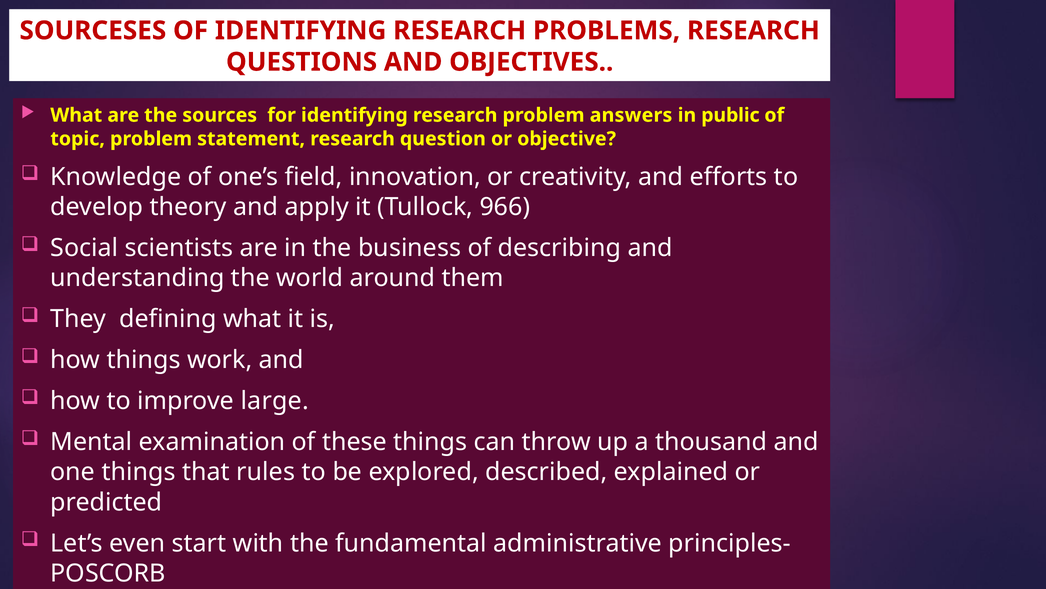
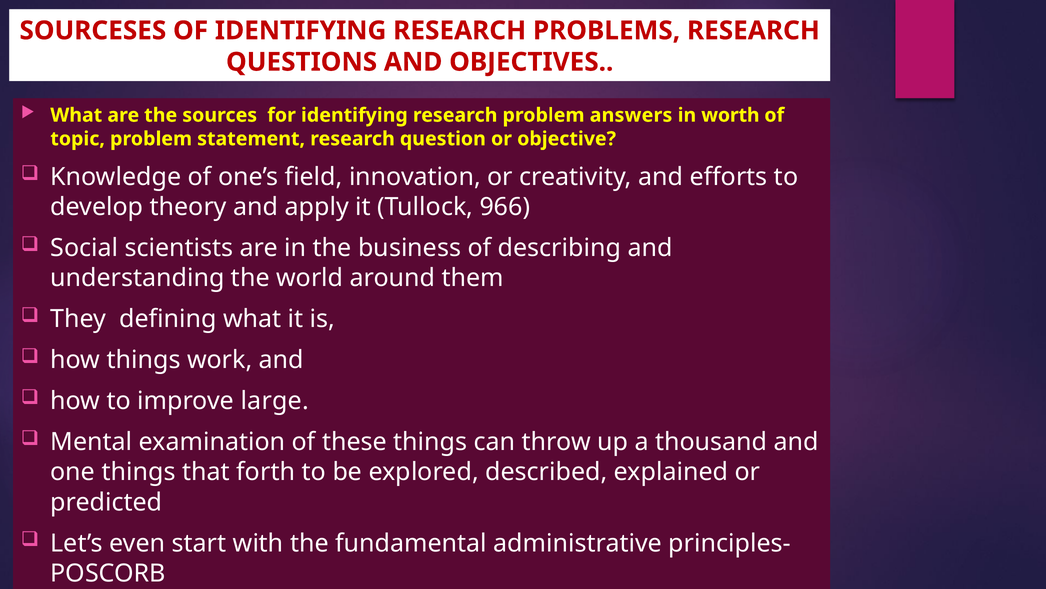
public: public -> worth
rules: rules -> forth
